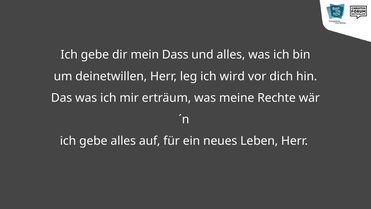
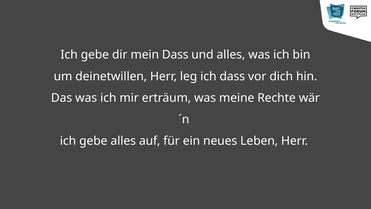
ich wird: wird -> dass
